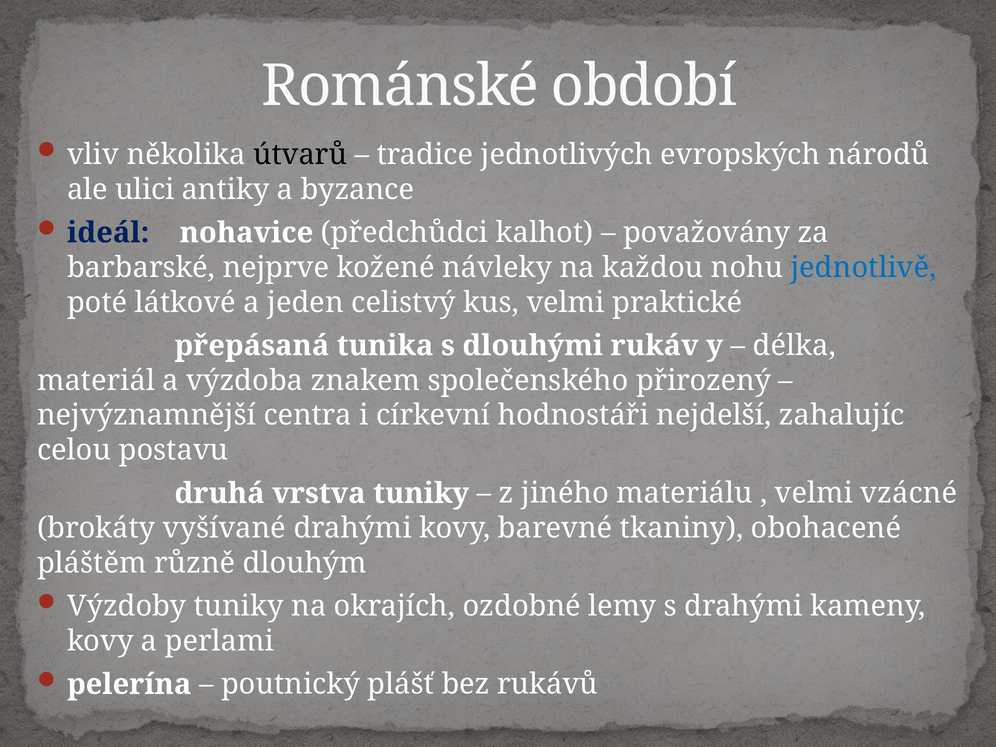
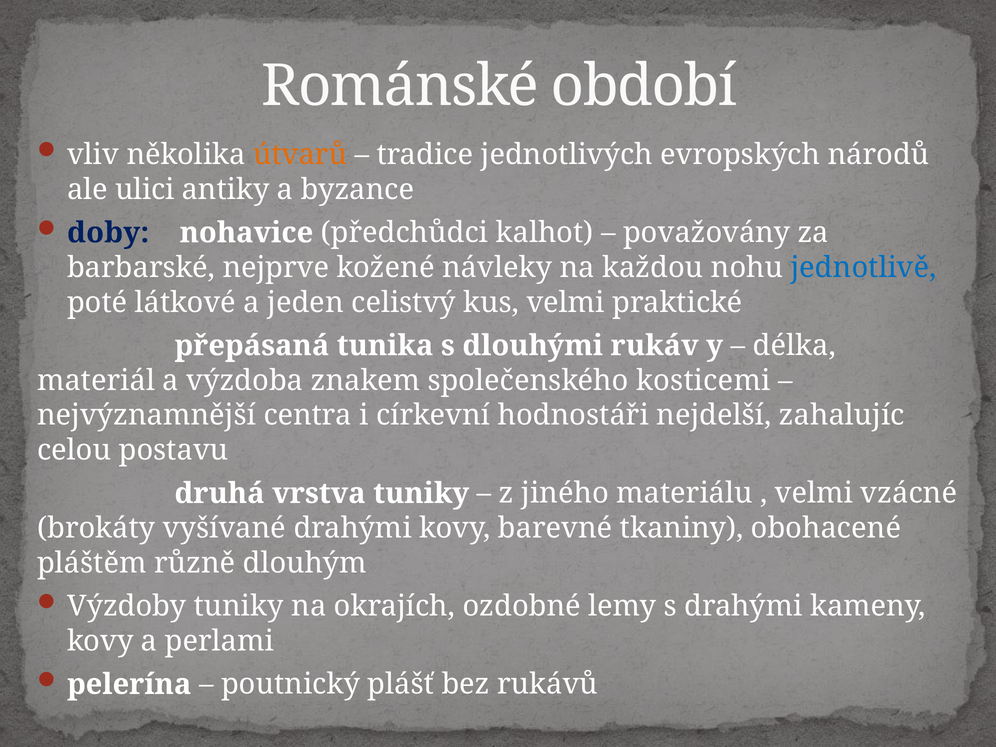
útvarů colour: black -> orange
ideál: ideál -> doby
přirozený: přirozený -> kosticemi
